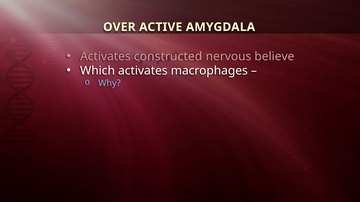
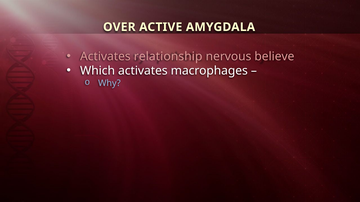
constructed: constructed -> relationship
